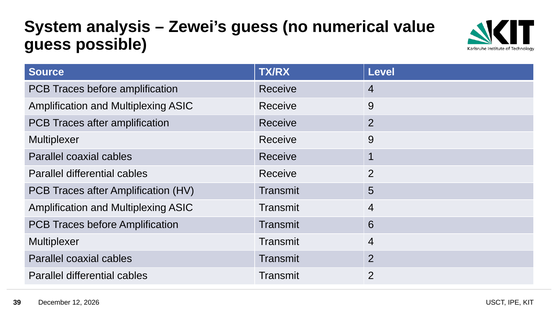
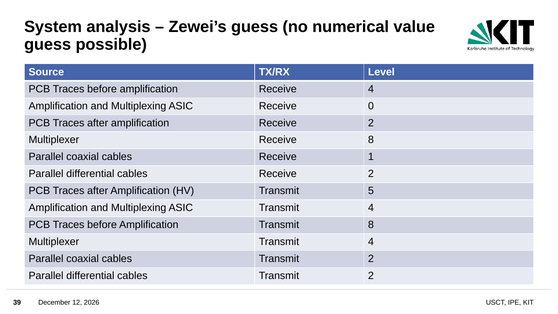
ASIC Receive 9: 9 -> 0
Multiplexer Receive 9: 9 -> 8
Transmit 6: 6 -> 8
